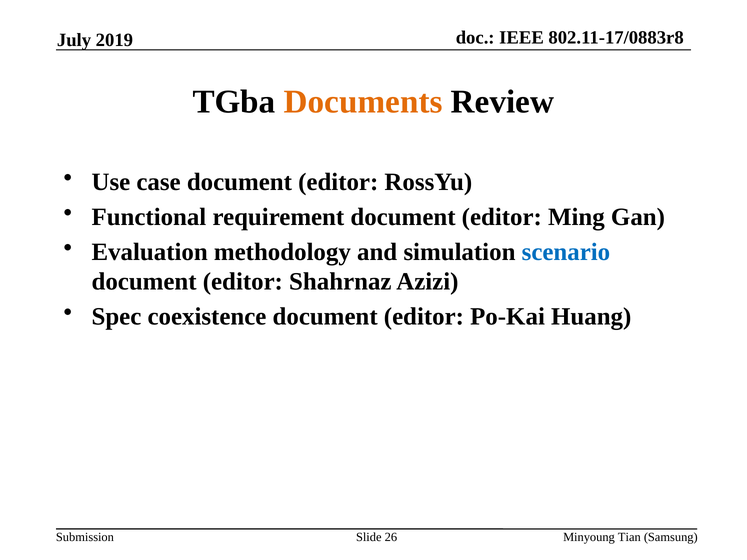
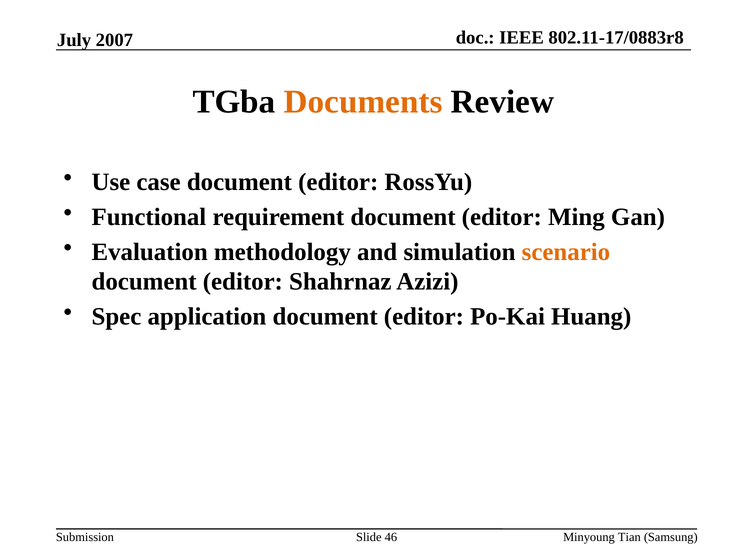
2019: 2019 -> 2007
scenario colour: blue -> orange
coexistence: coexistence -> application
26: 26 -> 46
